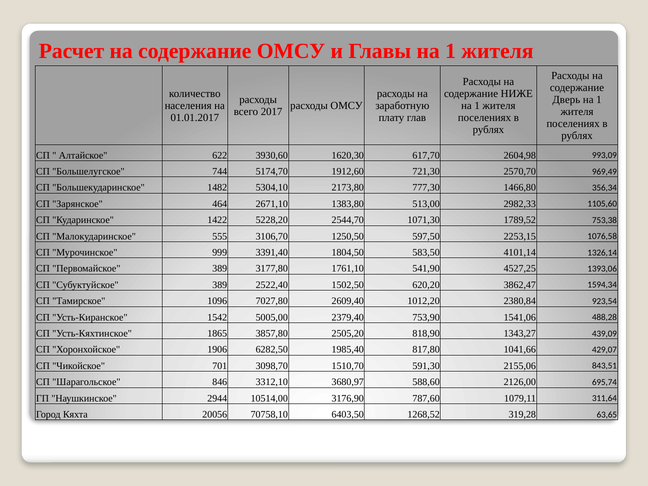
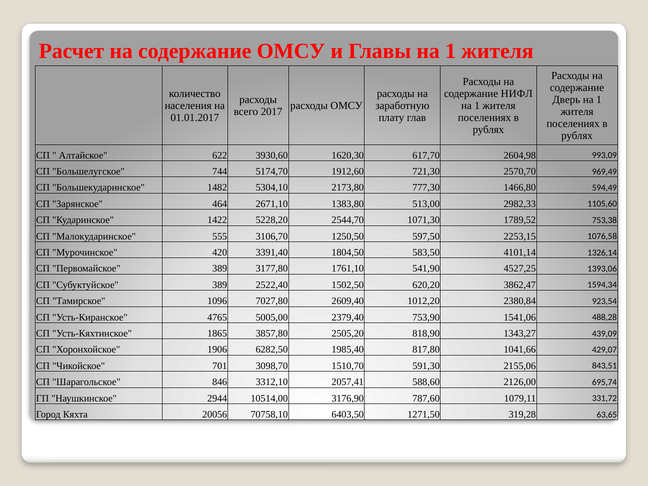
НИЖЕ: НИЖЕ -> НИФЛ
356,34: 356,34 -> 594,49
999: 999 -> 420
1542: 1542 -> 4765
3680,97: 3680,97 -> 2057,41
311,64: 311,64 -> 331,72
1268,52: 1268,52 -> 1271,50
